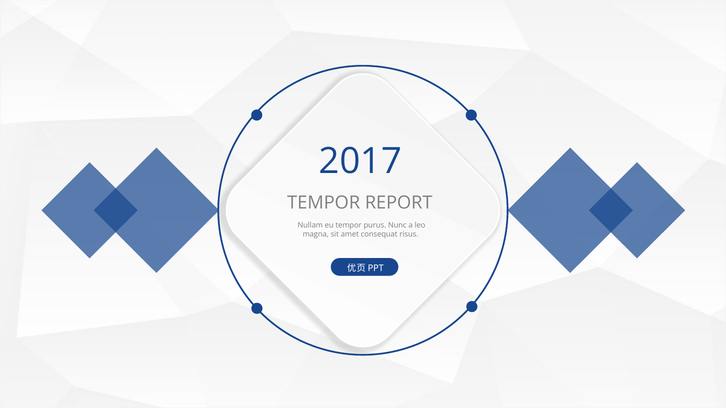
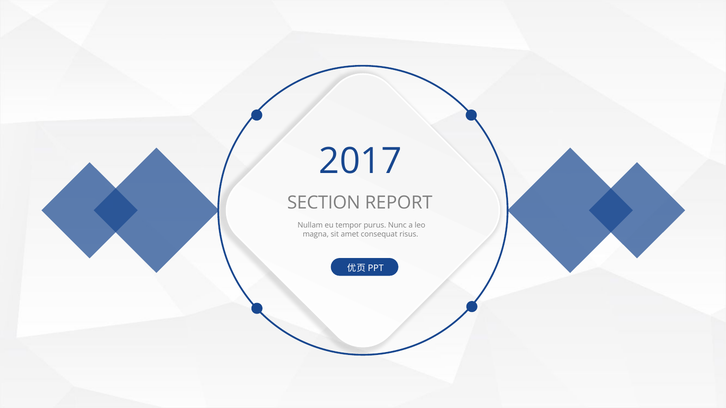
TEMPOR at (324, 203): TEMPOR -> SECTION
